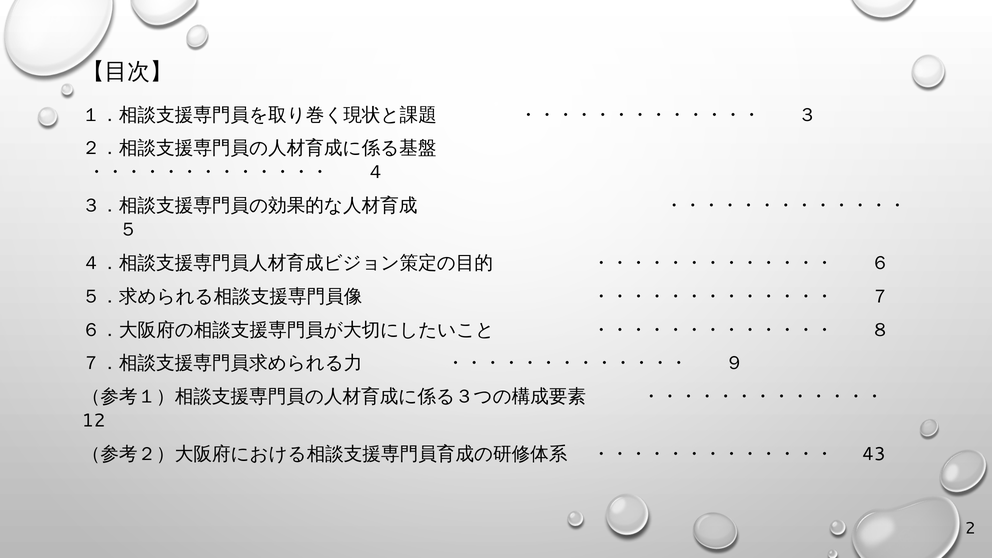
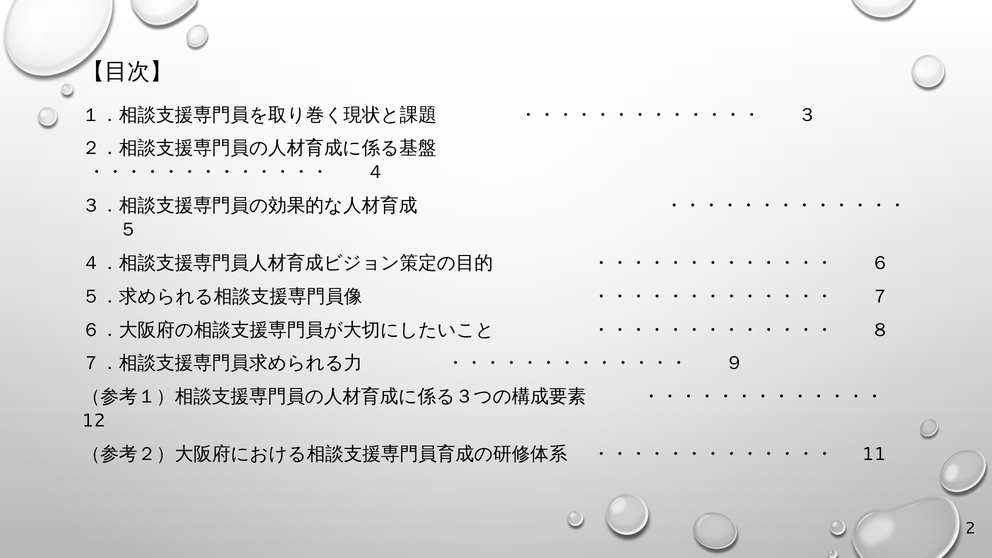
43: 43 -> 11
